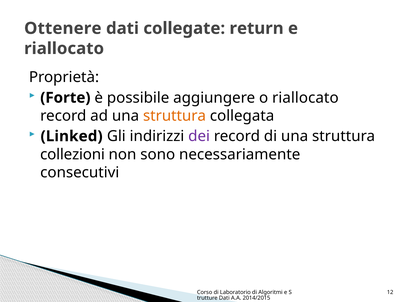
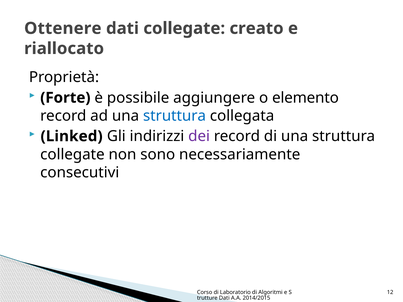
return: return -> creato
o riallocato: riallocato -> elemento
struttura at (174, 116) colour: orange -> blue
collezioni at (73, 154): collezioni -> collegate
